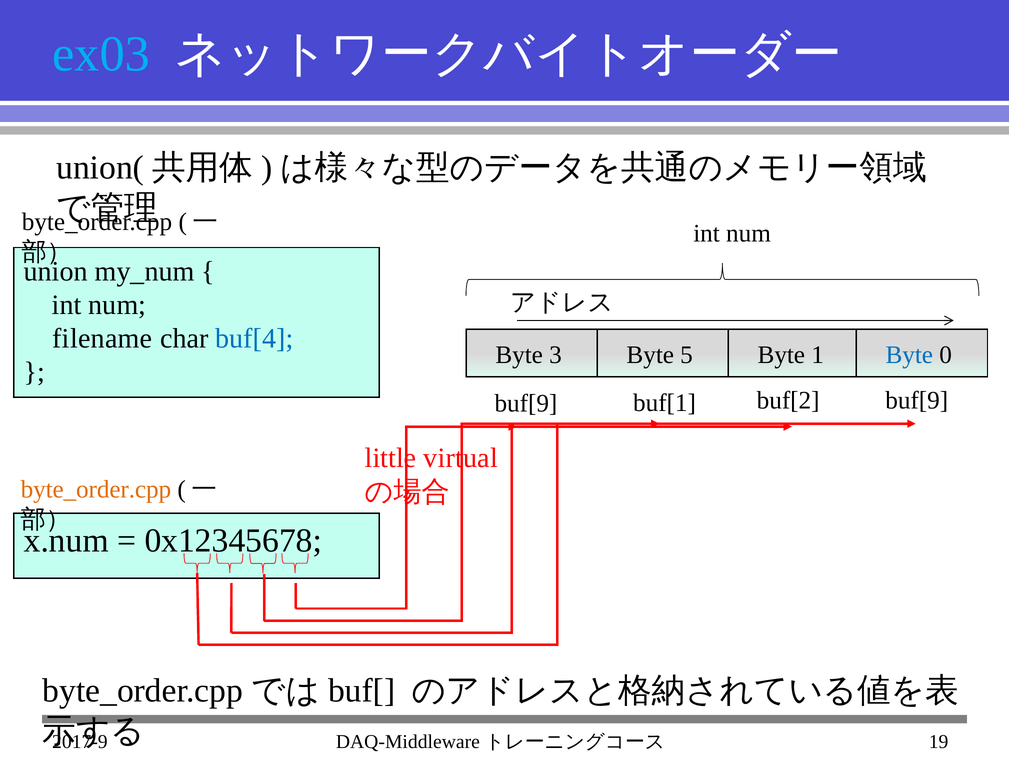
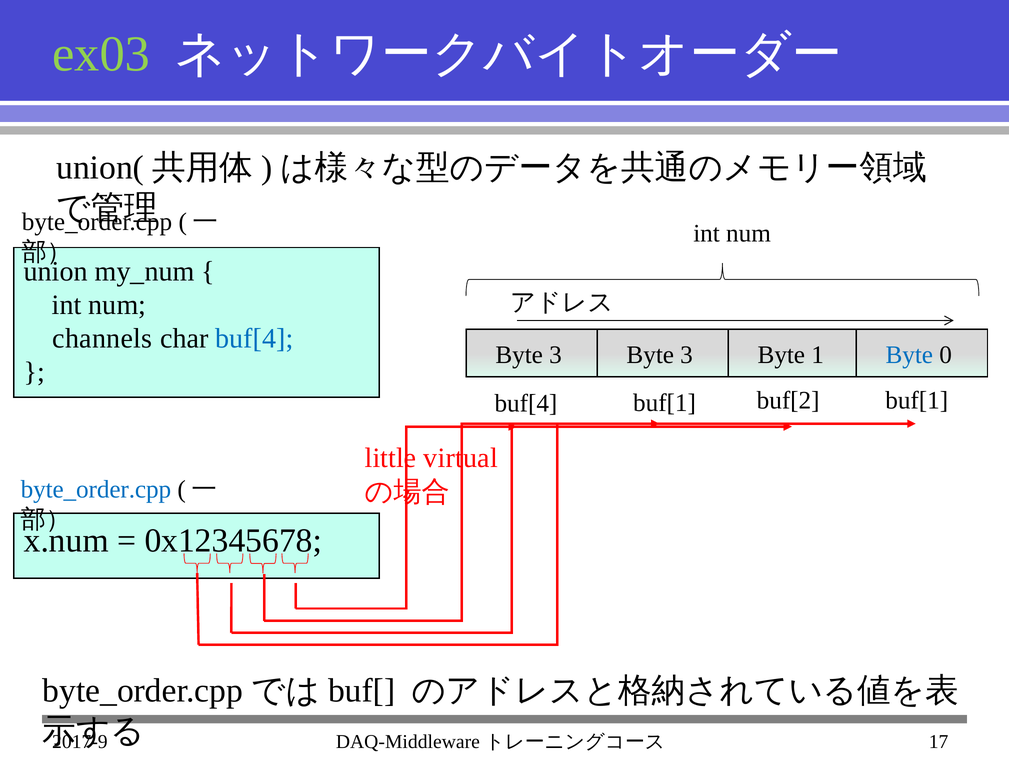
ex03 colour: light blue -> light green
filename: filename -> channels
3 Byte 5: 5 -> 3
buf[9 at (526, 403): buf[9 -> buf[4
buf[2 buf[9: buf[9 -> buf[1
byte_order.cpp at (96, 489) colour: orange -> blue
19: 19 -> 17
